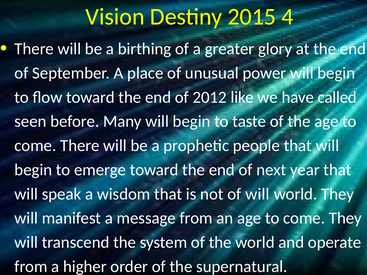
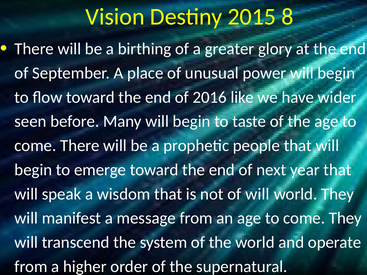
4: 4 -> 8
2012: 2012 -> 2016
called: called -> wider
